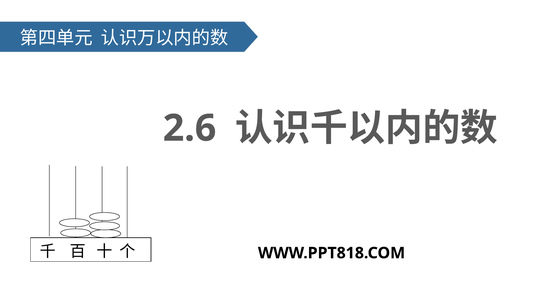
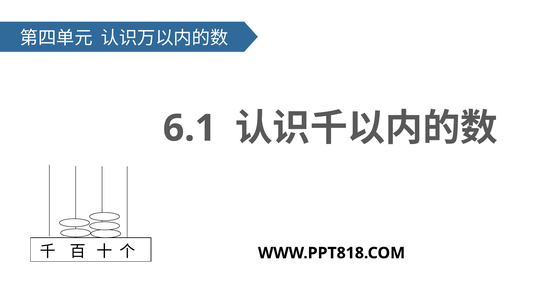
2.6: 2.6 -> 6.1
